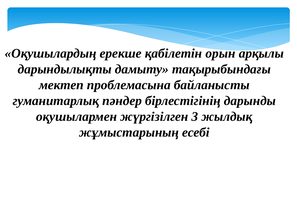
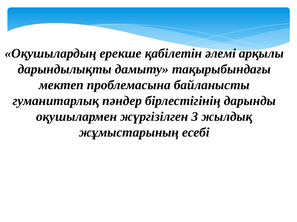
орын: орын -> әлемі
